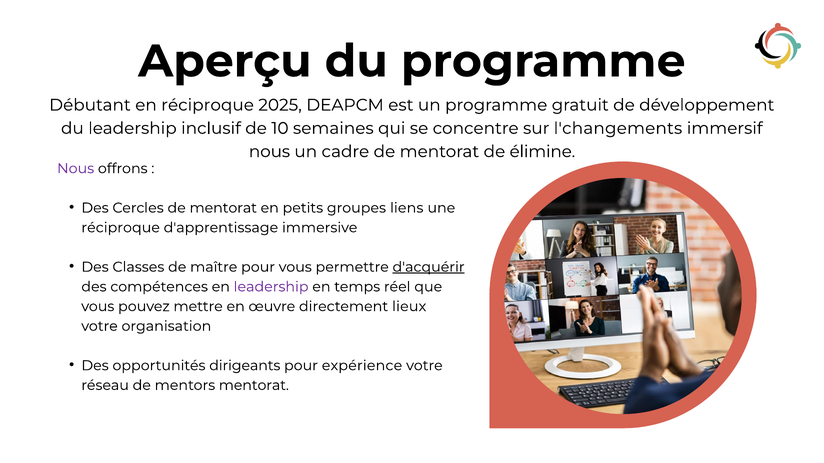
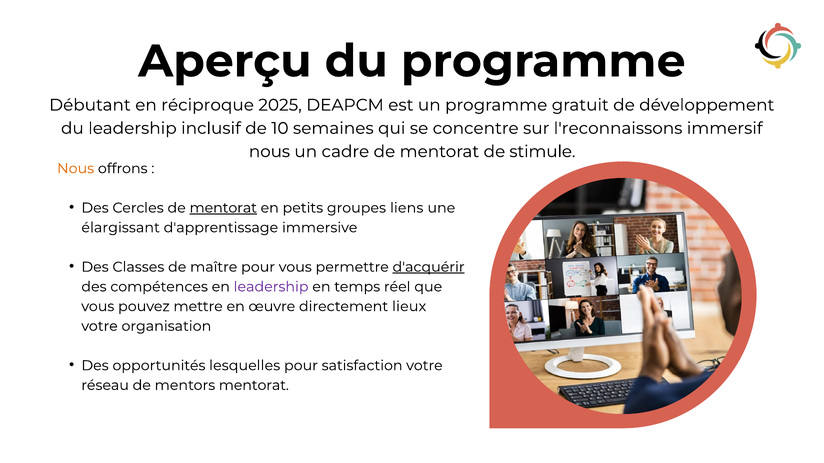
l'changements: l'changements -> l'reconnaissons
élimine: élimine -> stimule
Nous at (76, 169) colour: purple -> orange
mentorat at (223, 208) underline: none -> present
réciproque at (121, 228): réciproque -> élargissant
dirigeants: dirigeants -> lesquelles
expérience: expérience -> satisfaction
